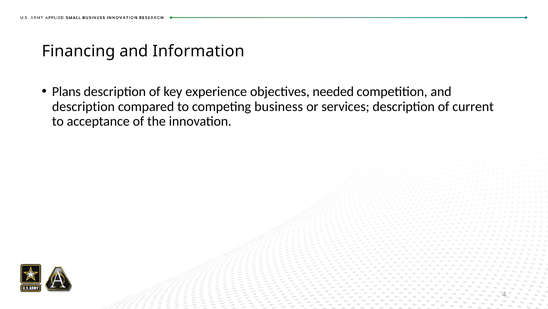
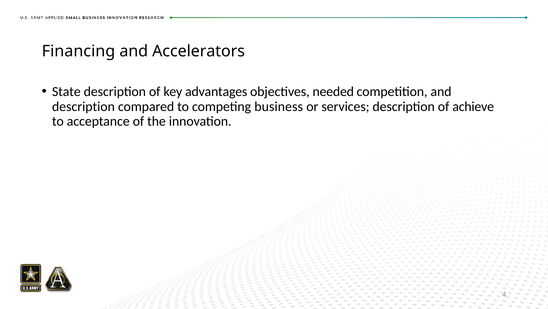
Information: Information -> Accelerators
Plans: Plans -> State
experience: experience -> advantages
current: current -> achieve
